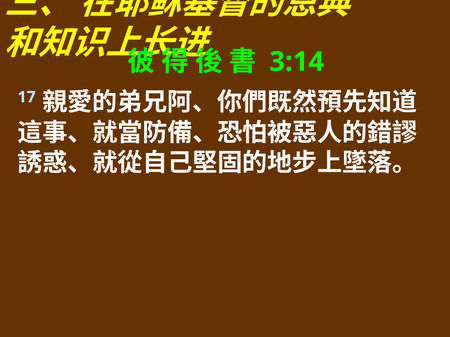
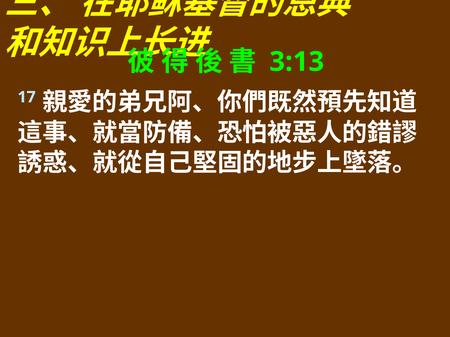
3:14: 3:14 -> 3:13
